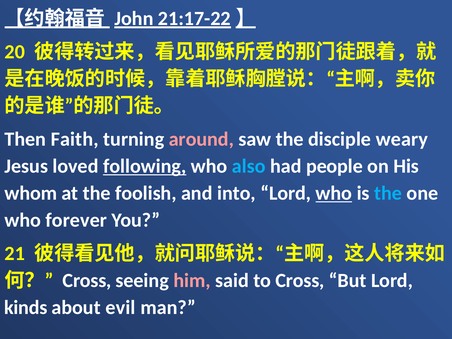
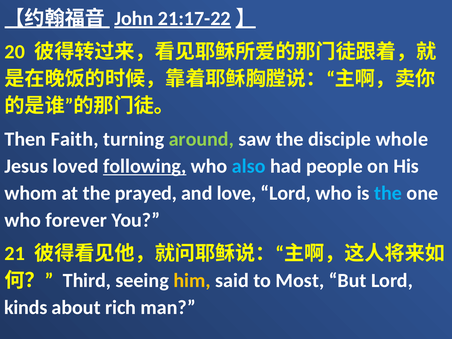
around colour: pink -> light green
weary: weary -> whole
foolish: foolish -> prayed
into: into -> love
who at (334, 193) underline: present -> none
Cross at (87, 280): Cross -> Third
him colour: pink -> yellow
to Cross: Cross -> Most
evil: evil -> rich
